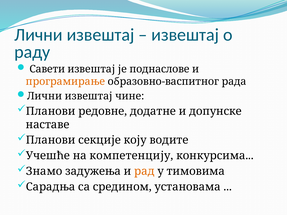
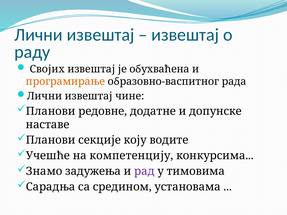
Савети: Савети -> Својих
поднаслове: поднаслове -> обухваћена
рад colour: orange -> purple
